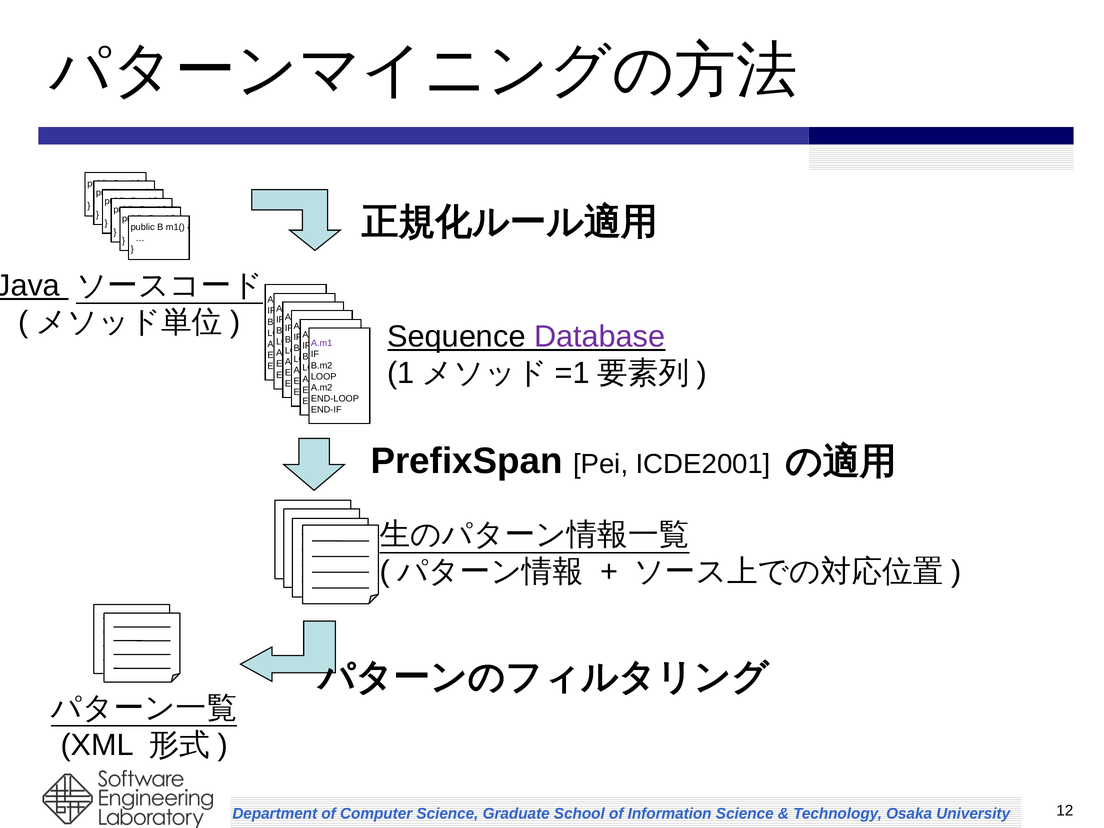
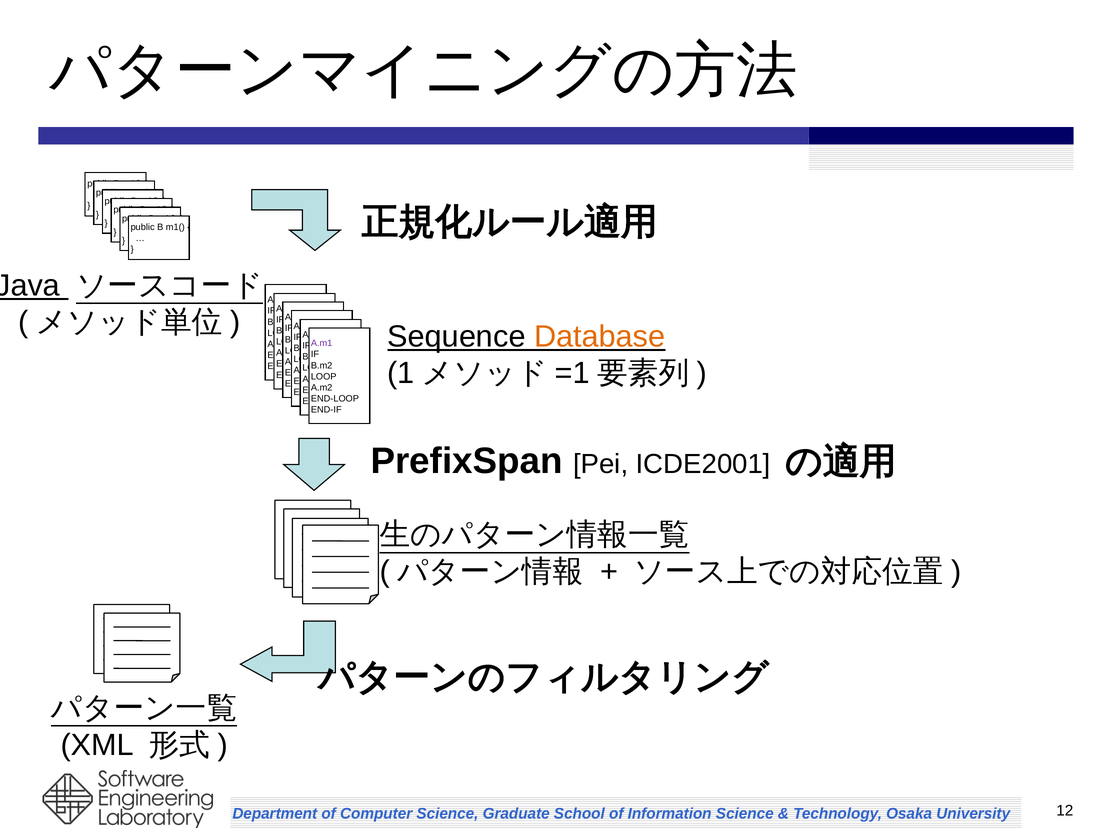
Database colour: purple -> orange
